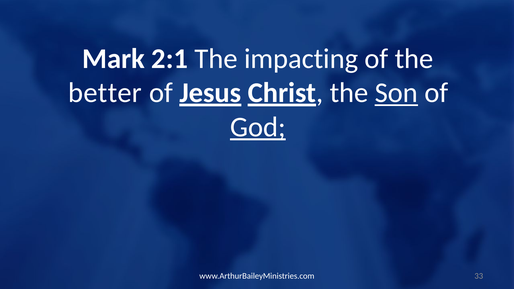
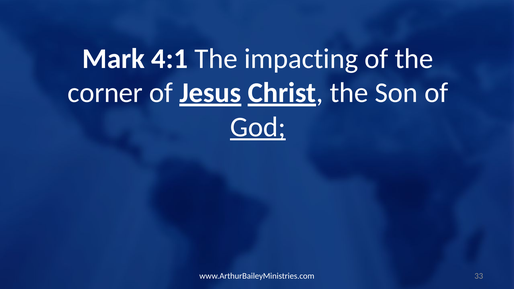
2:1: 2:1 -> 4:1
better: better -> corner
Son underline: present -> none
